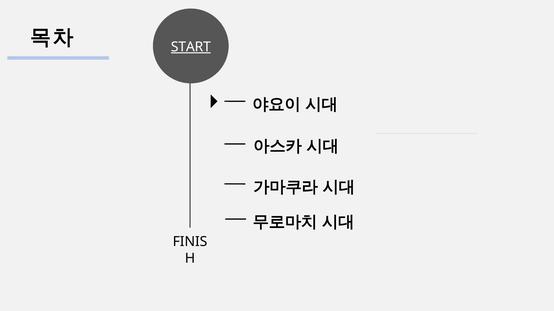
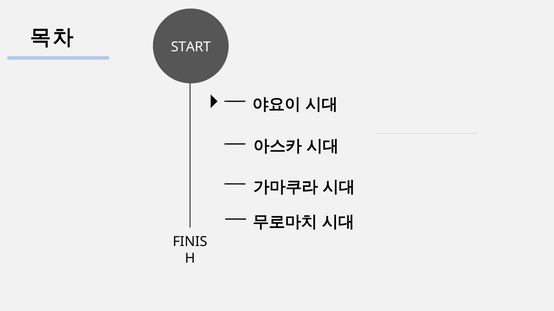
START underline: present -> none
